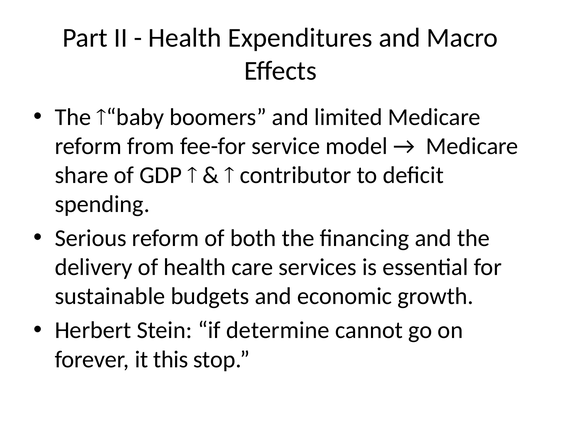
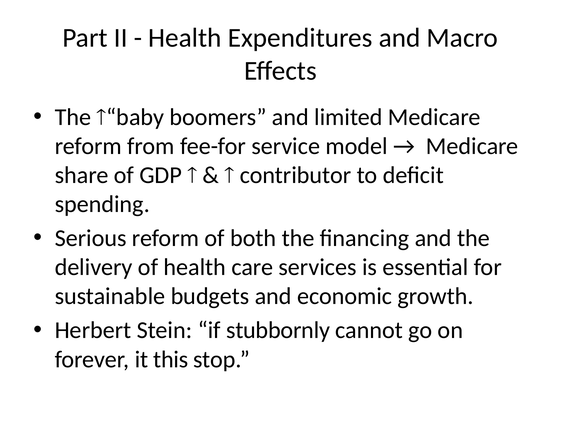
determine: determine -> stubbornly
